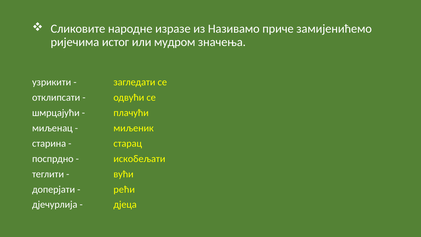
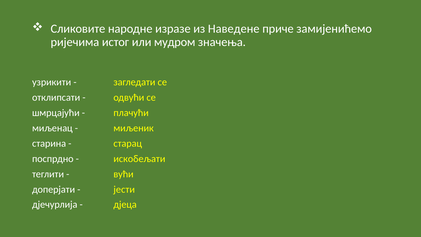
Називамо: Називамо -> Наведене
рећи: рећи -> јести
